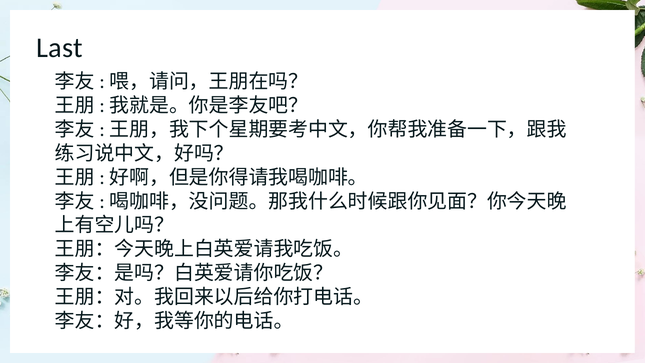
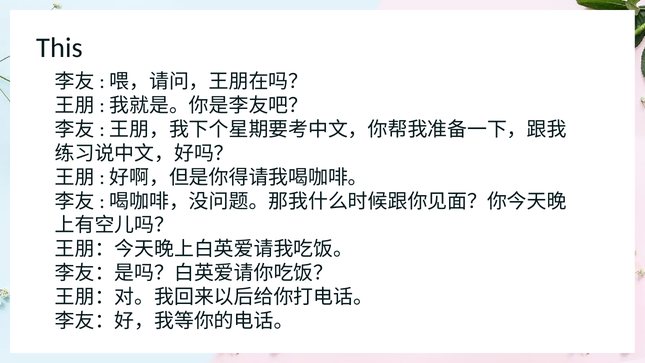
Last: Last -> This
